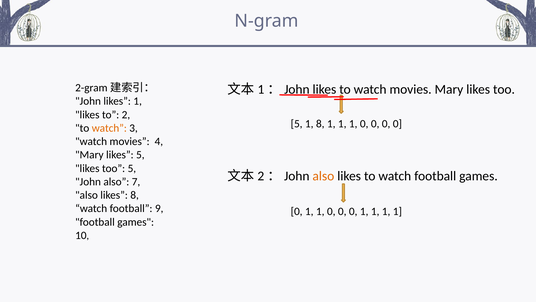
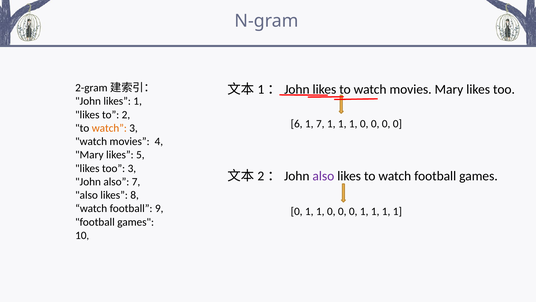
5 at (297, 124): 5 -> 6
1 8: 8 -> 7
too 5: 5 -> 3
also at (323, 176) colour: orange -> purple
